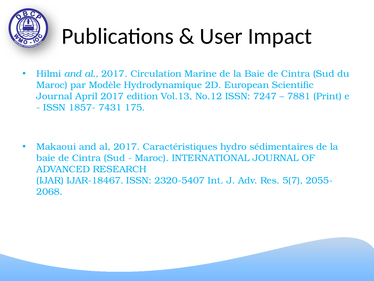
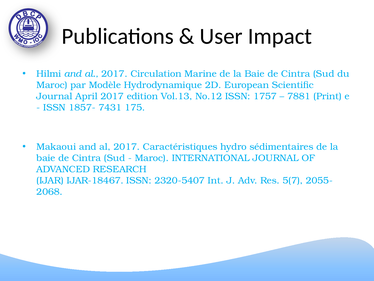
7247: 7247 -> 1757
